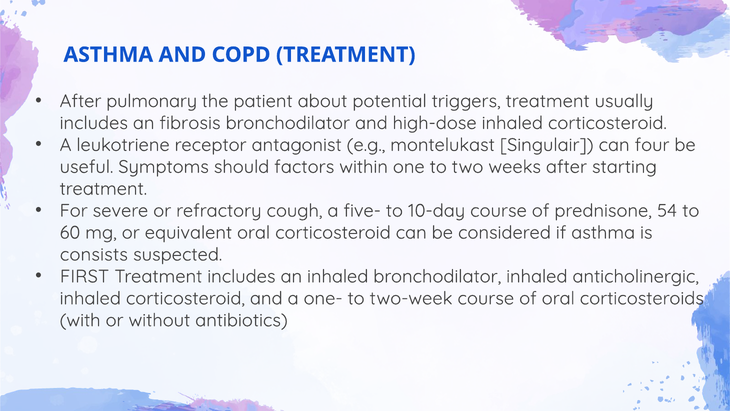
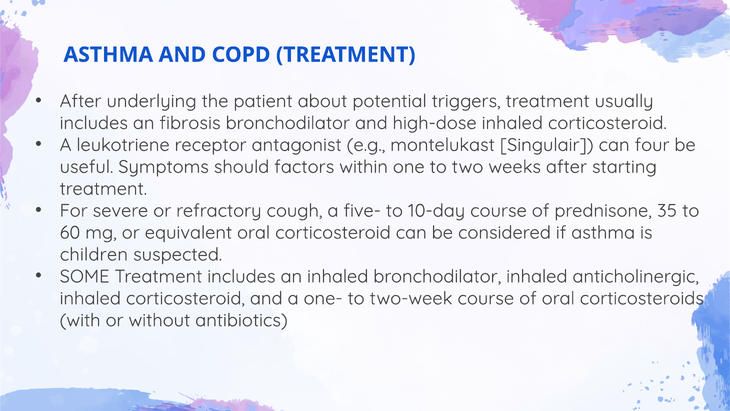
pulmonary: pulmonary -> underlying
54: 54 -> 35
consists: consists -> children
FIRST: FIRST -> SOME
